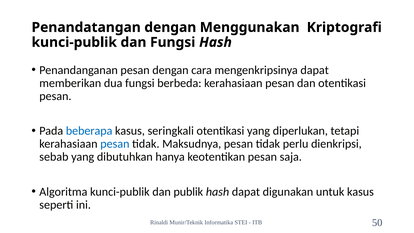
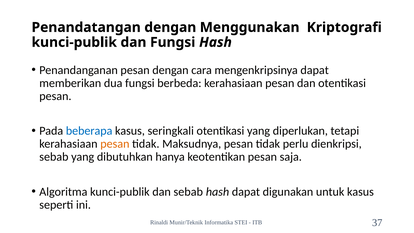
pesan at (115, 144) colour: blue -> orange
dan publik: publik -> sebab
50: 50 -> 37
